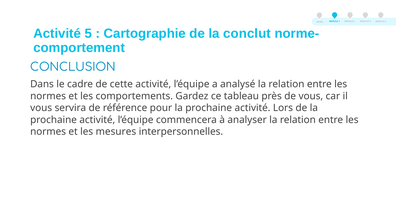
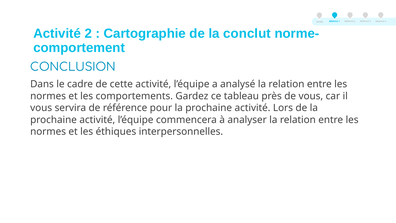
Activité 5: 5 -> 2
mesures: mesures -> éthiques
